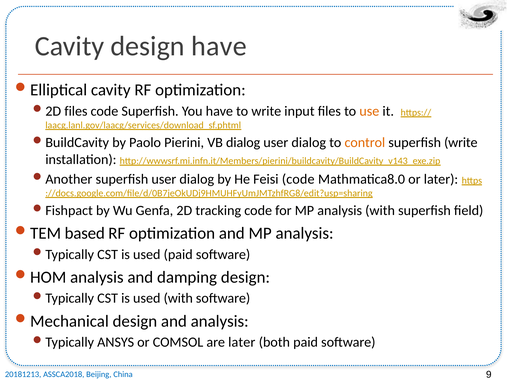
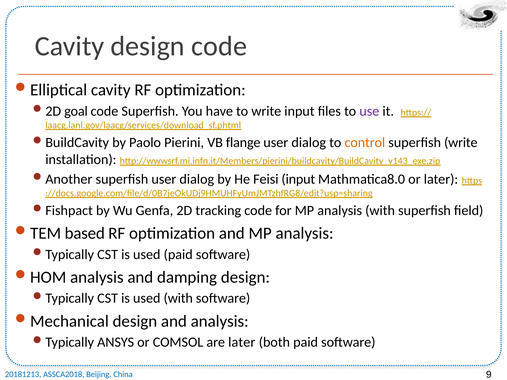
design have: have -> code
files at (76, 111): files -> goal
use colour: orange -> purple
VB dialog: dialog -> flange
Feisi code: code -> input
